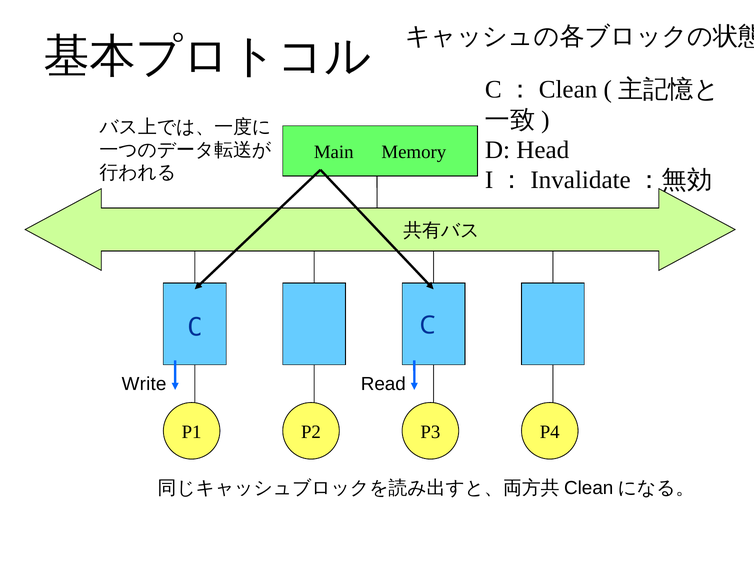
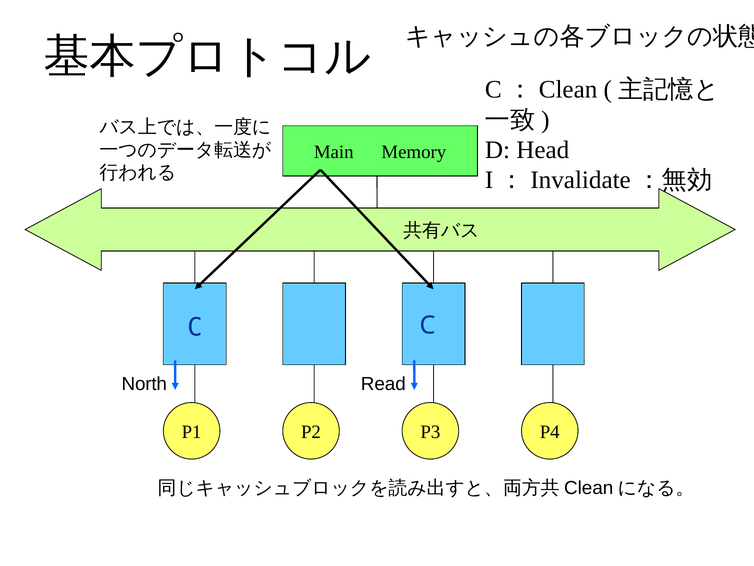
Write: Write -> North
